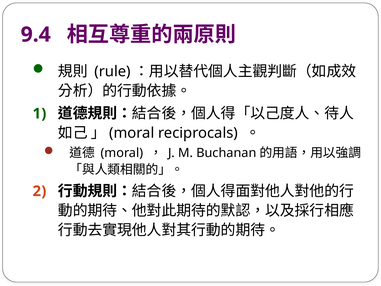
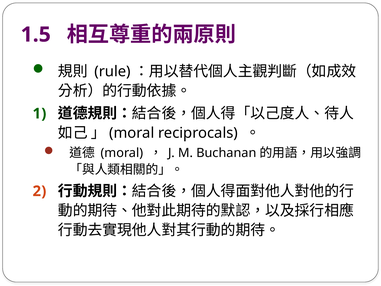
9.4: 9.4 -> 1.5
